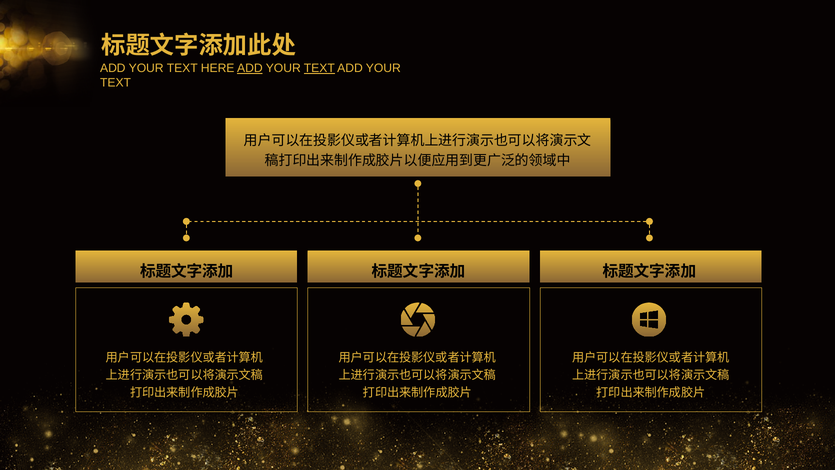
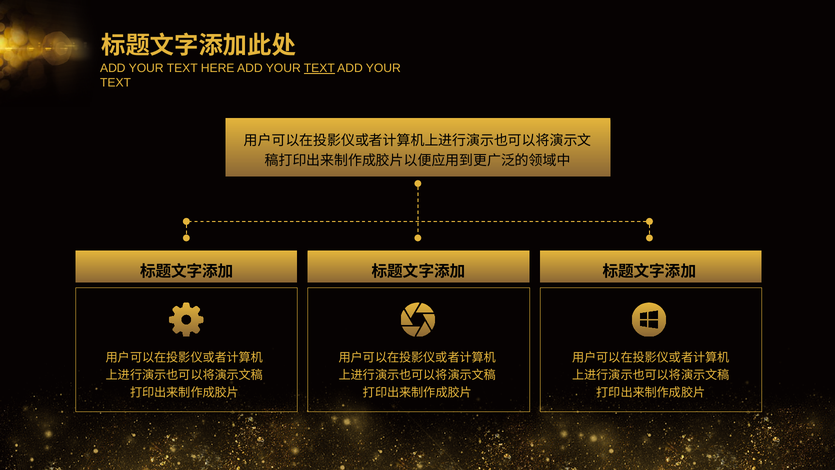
ADD at (250, 68) underline: present -> none
